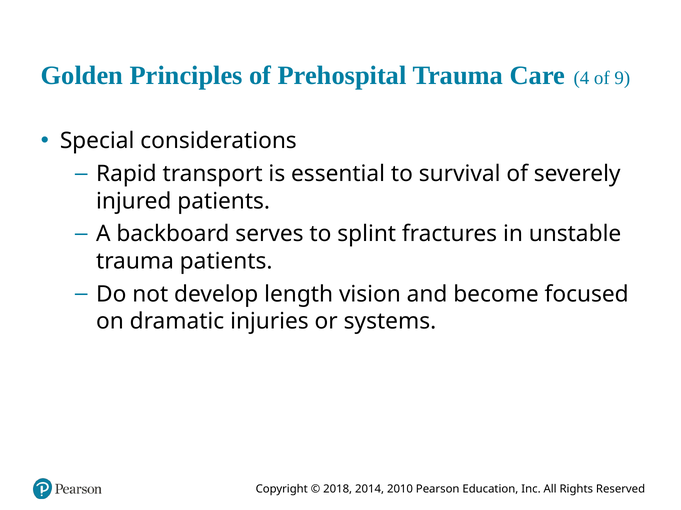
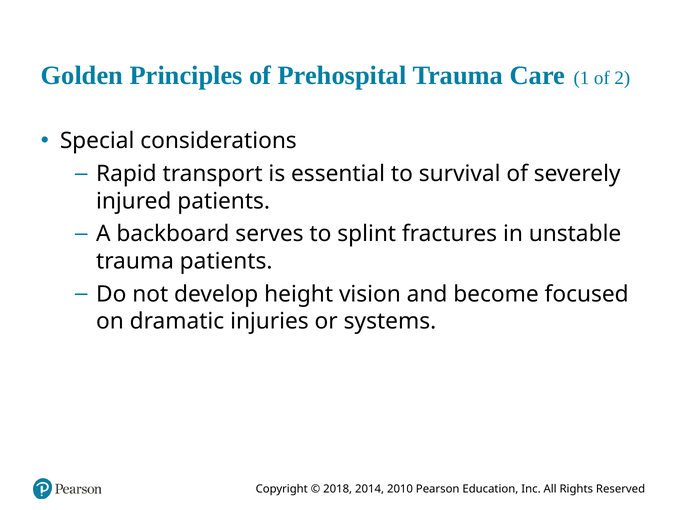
4: 4 -> 1
9: 9 -> 2
length: length -> height
